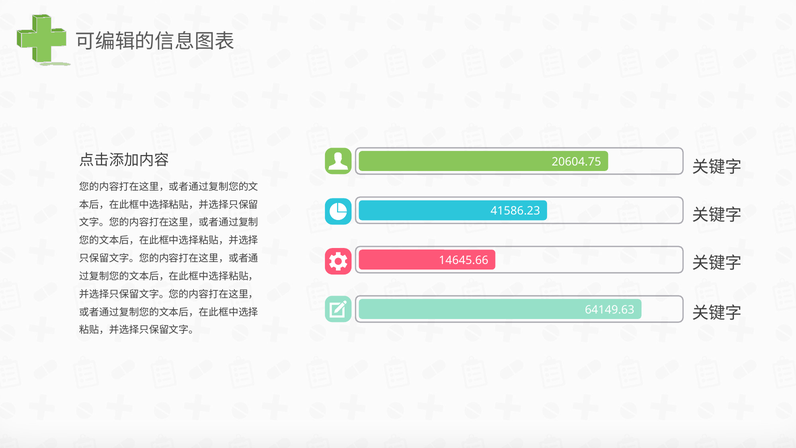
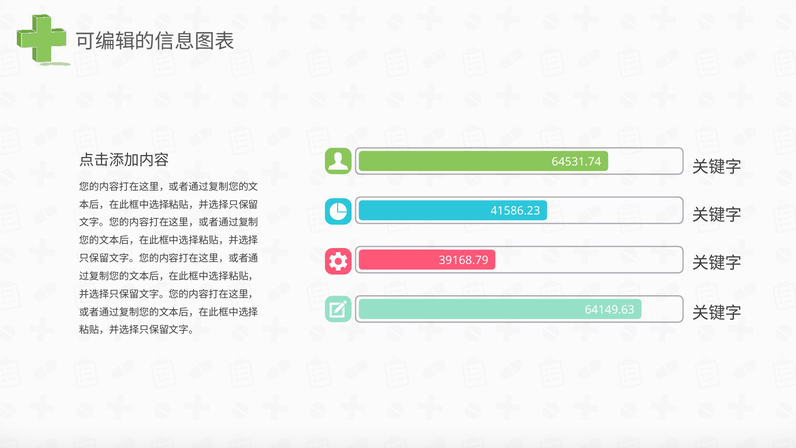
20604.75: 20604.75 -> 64531.74
14645.66: 14645.66 -> 39168.79
